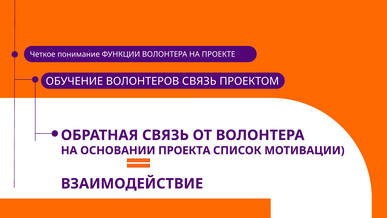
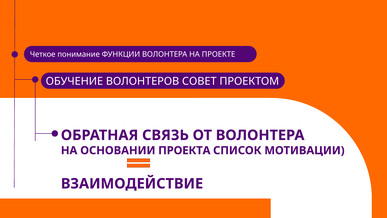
ВОЛОНТЕРОВ СВЯЗЬ: СВЯЗЬ -> СОВЕТ
